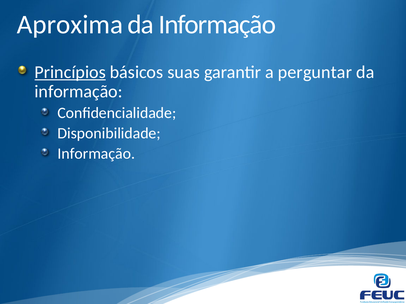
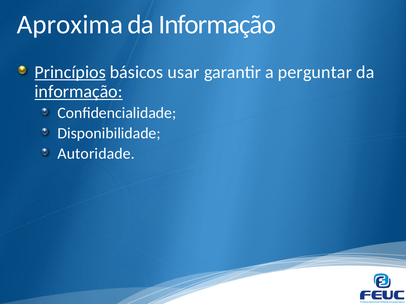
suas: suas -> usar
informação at (79, 92) underline: none -> present
Informação at (96, 154): Informação -> Autoridade
